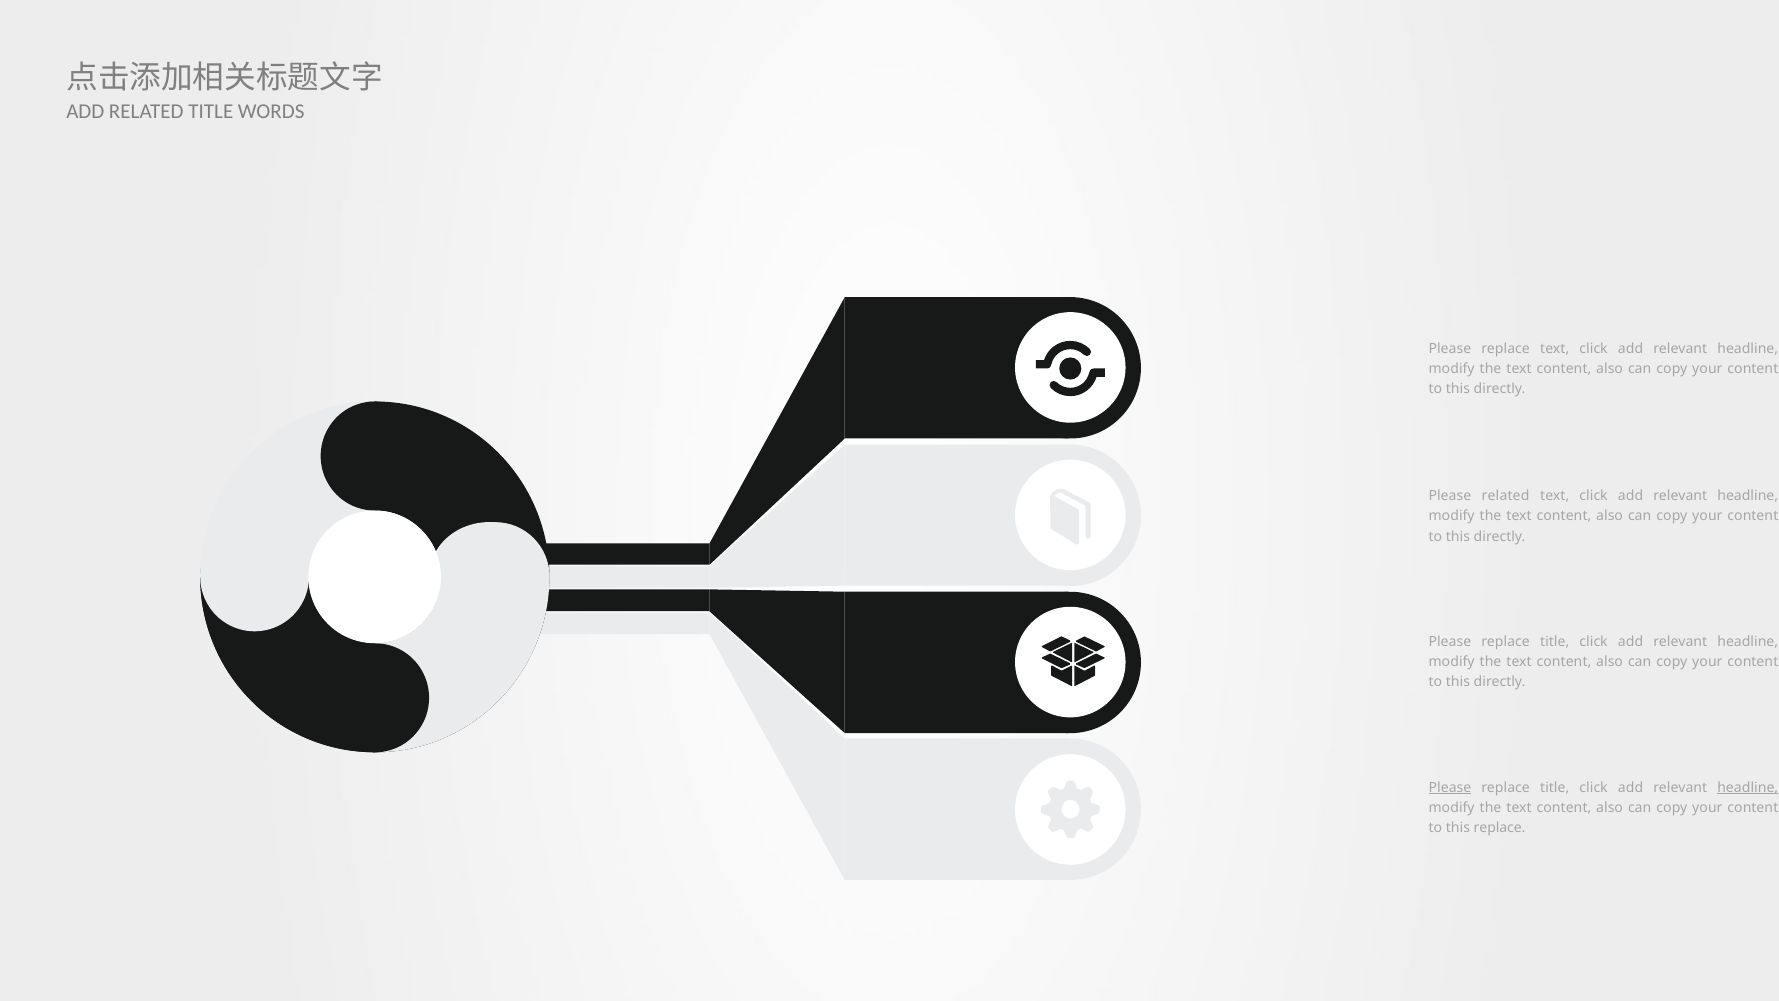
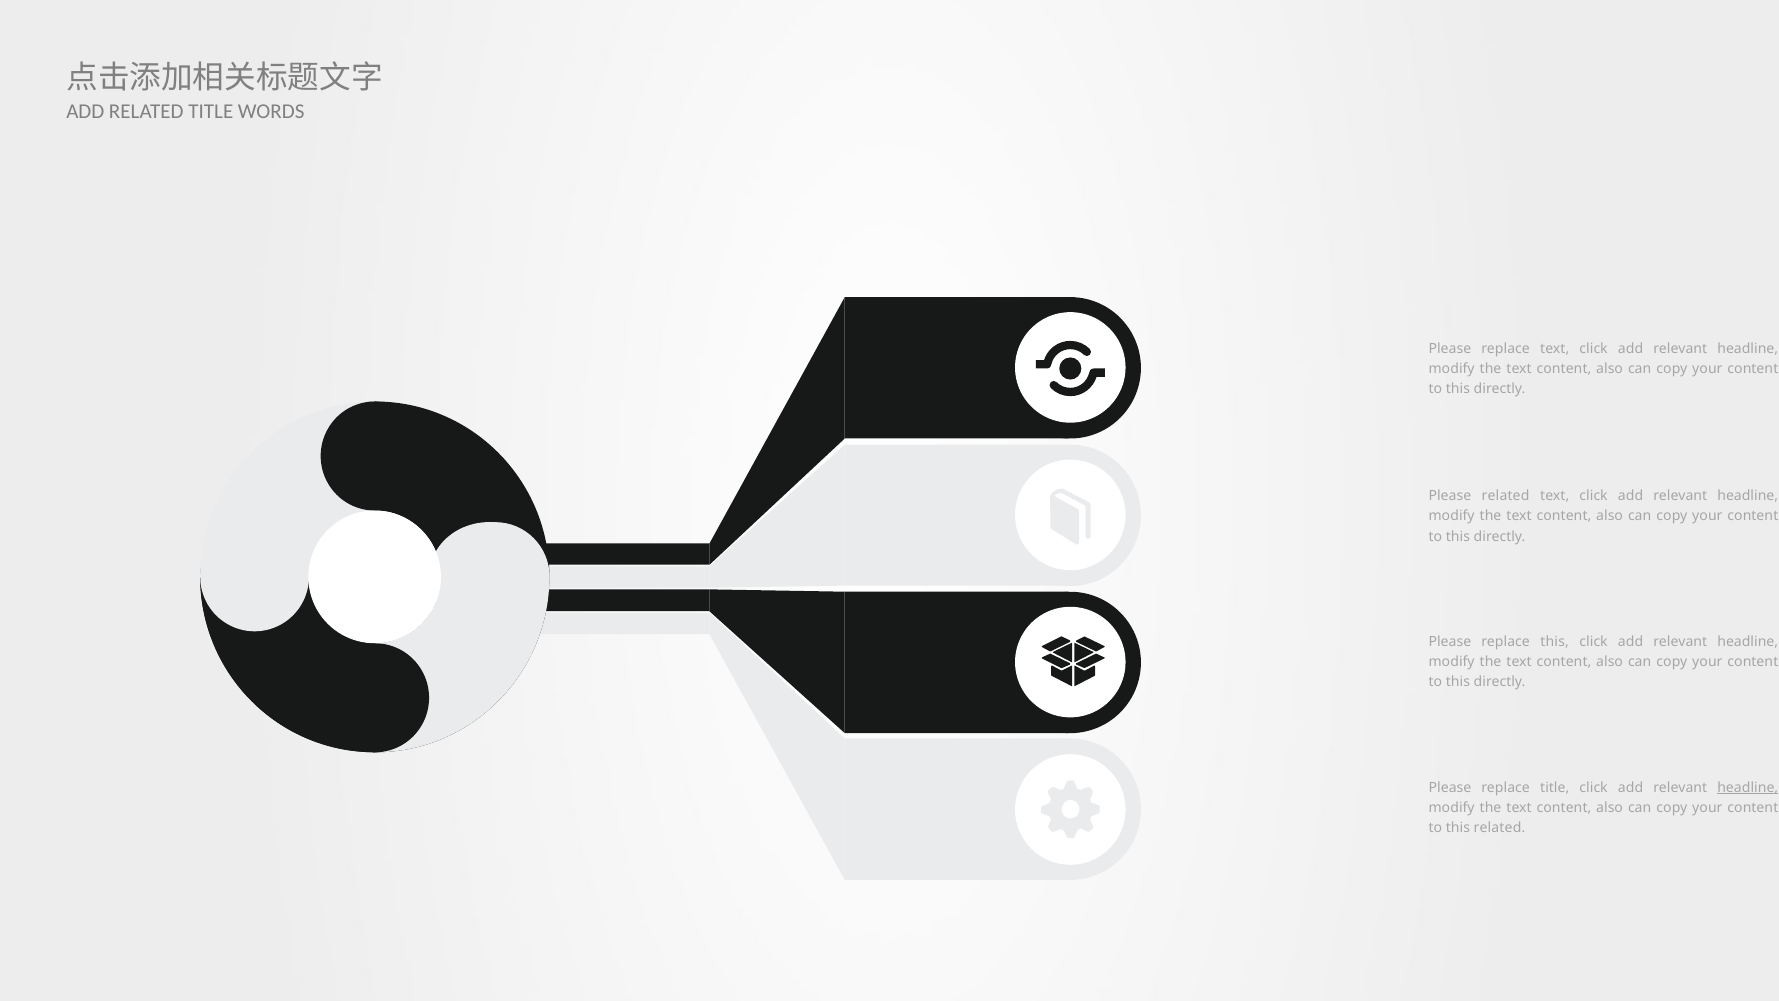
title at (1555, 642): title -> this
Please at (1450, 787) underline: present -> none
this replace: replace -> related
